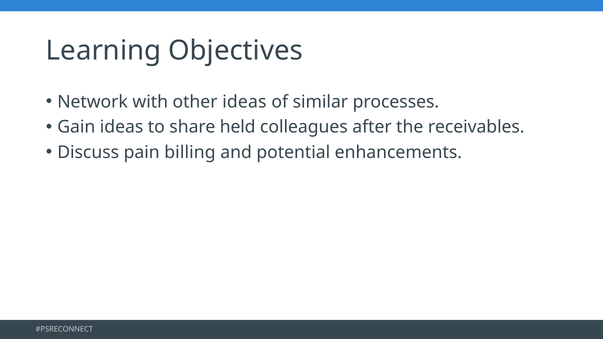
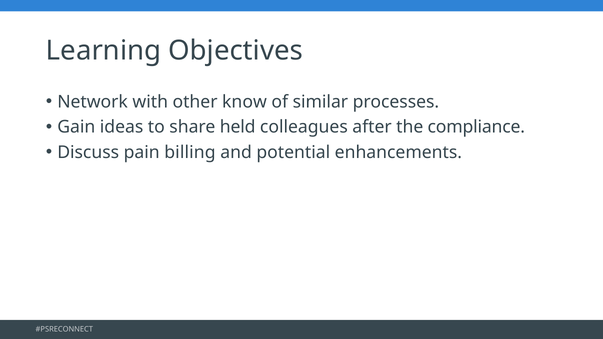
other ideas: ideas -> know
receivables: receivables -> compliance
